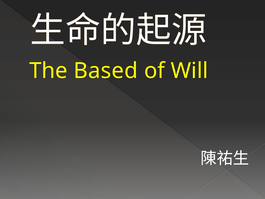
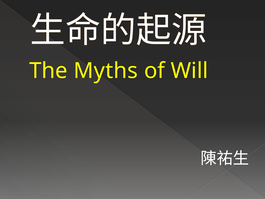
Based: Based -> Myths
